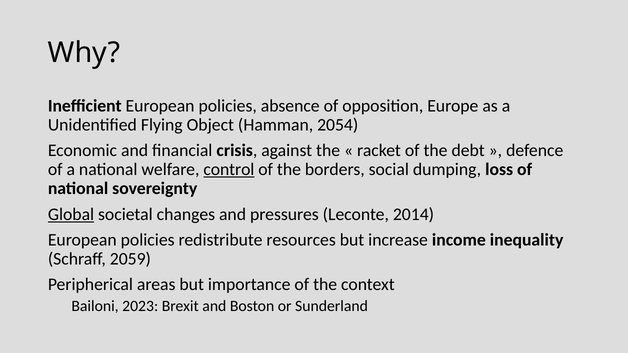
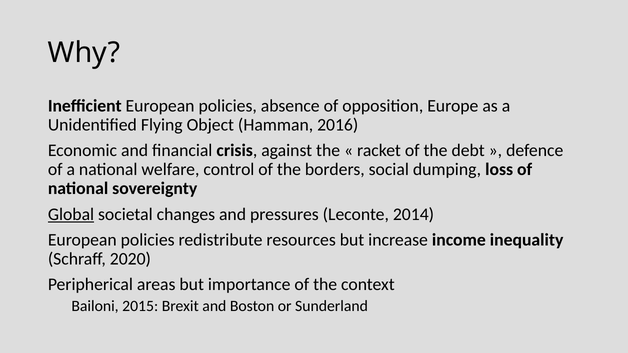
2054: 2054 -> 2016
control underline: present -> none
2059: 2059 -> 2020
2023: 2023 -> 2015
